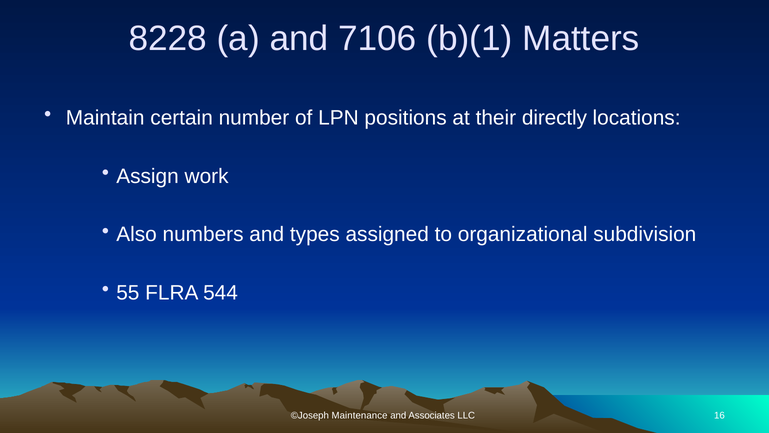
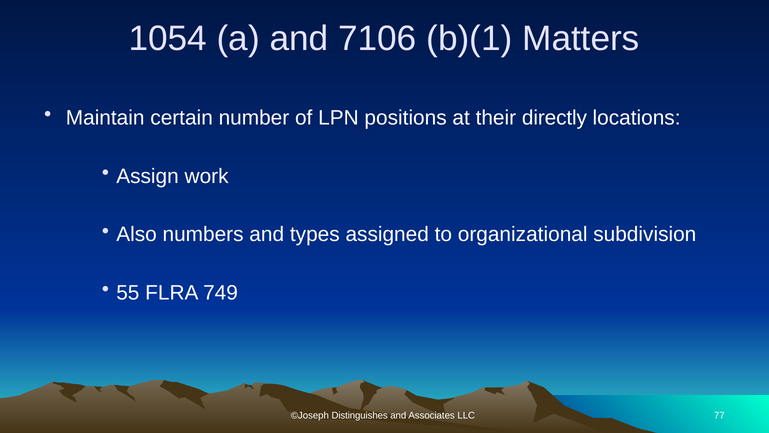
8228: 8228 -> 1054
544: 544 -> 749
Maintenance: Maintenance -> Distinguishes
16: 16 -> 77
